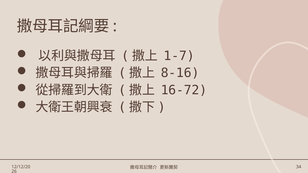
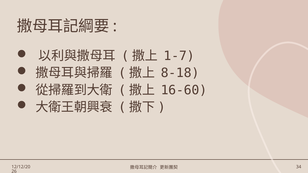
8-16: 8-16 -> 8-18
16-72: 16-72 -> 16-60
